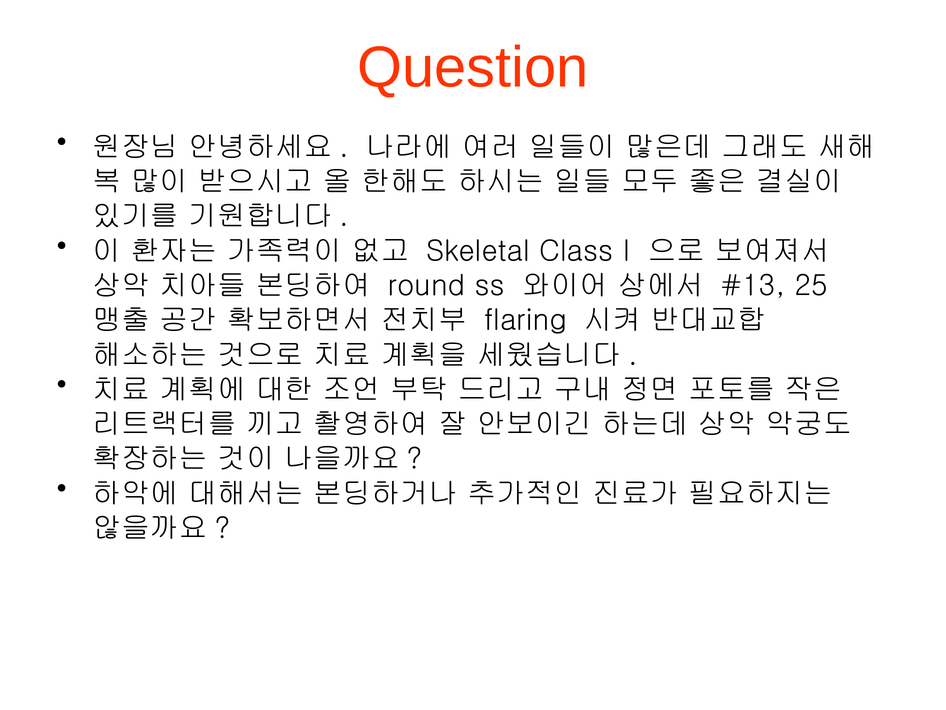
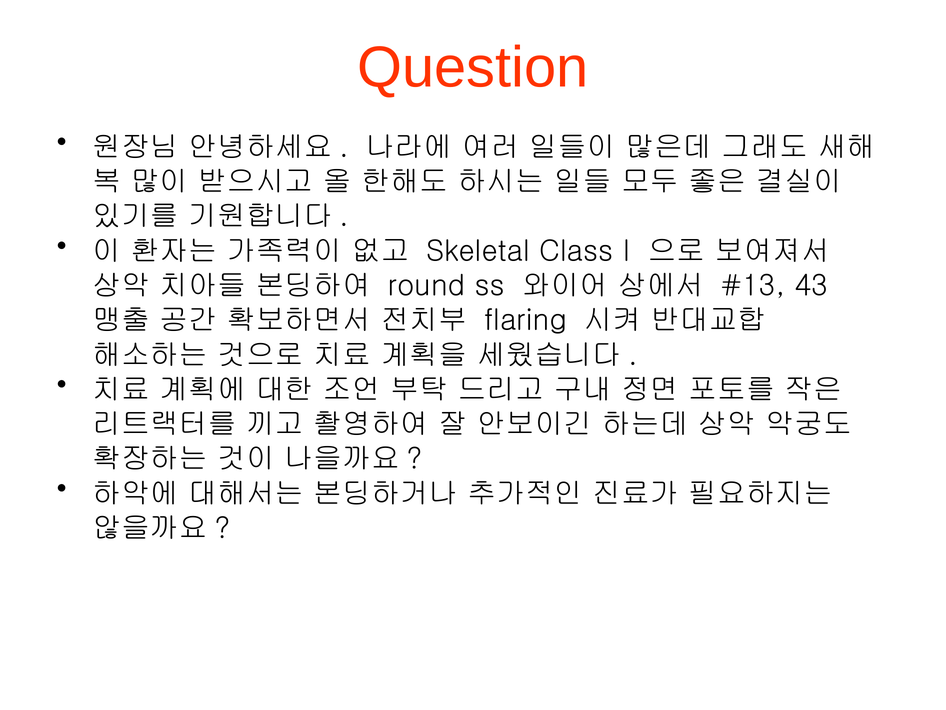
25: 25 -> 43
